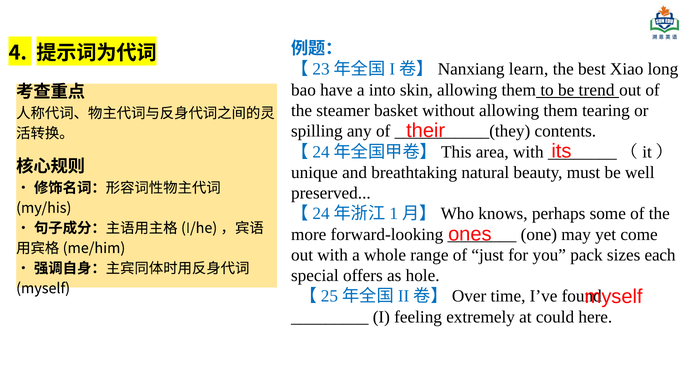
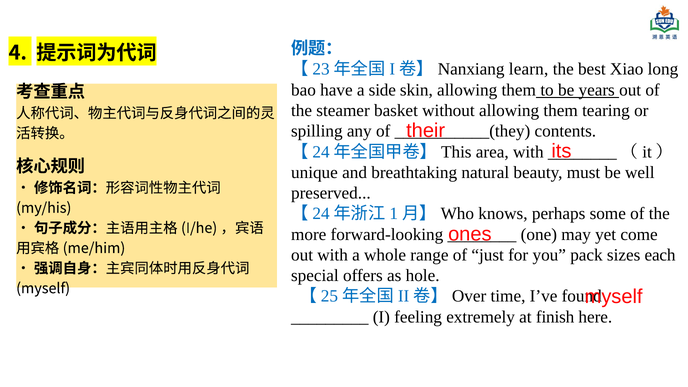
into: into -> side
trend: trend -> years
could: could -> finish
